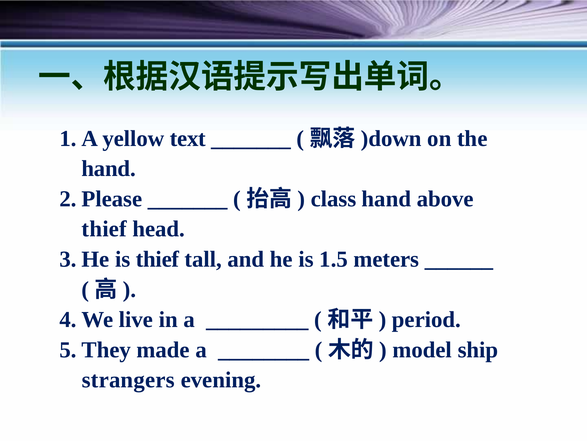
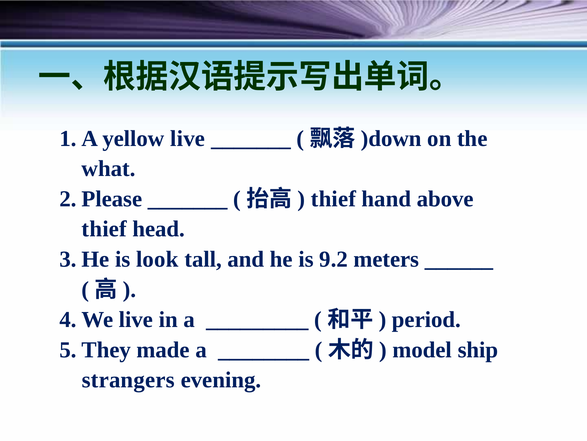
yellow text: text -> live
hand at (109, 168): hand -> what
class at (334, 199): class -> thief
is thief: thief -> look
1.5: 1.5 -> 9.2
